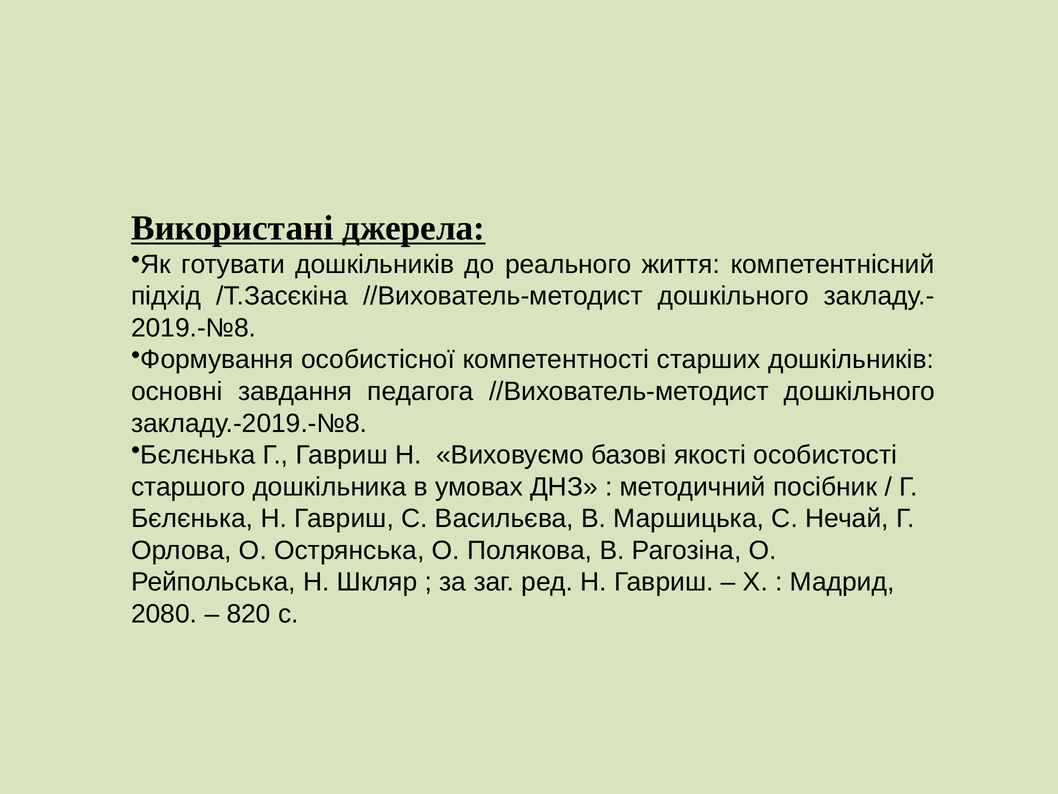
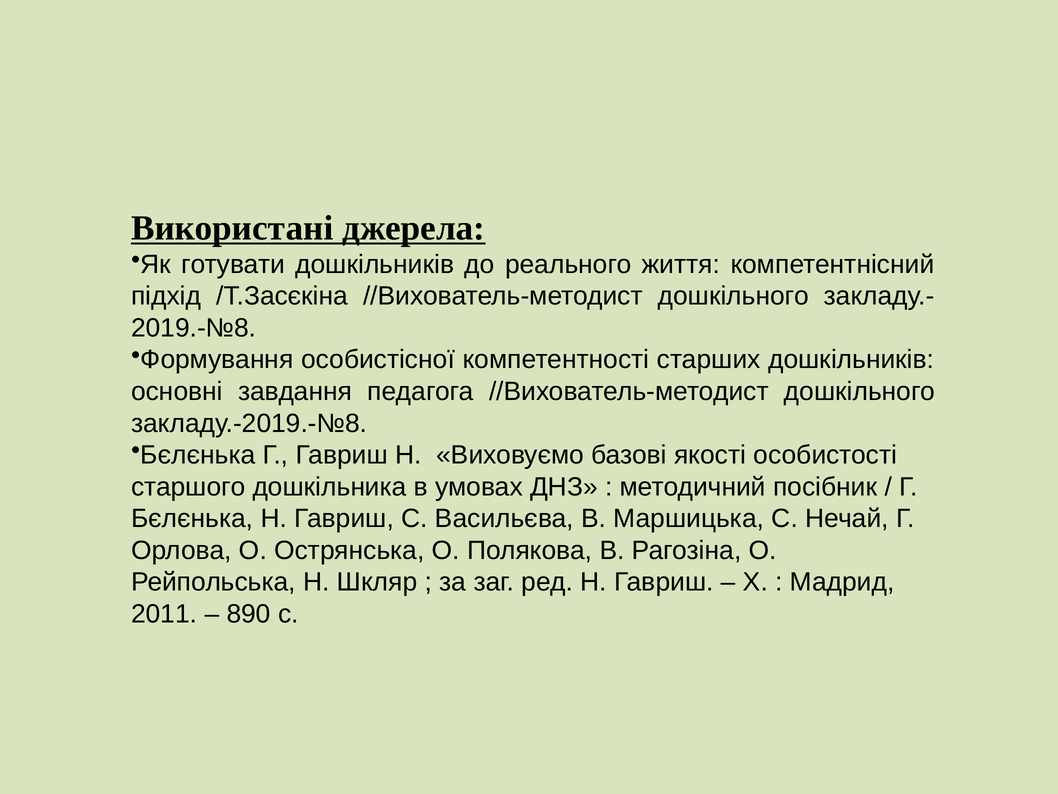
2080: 2080 -> 2011
820: 820 -> 890
